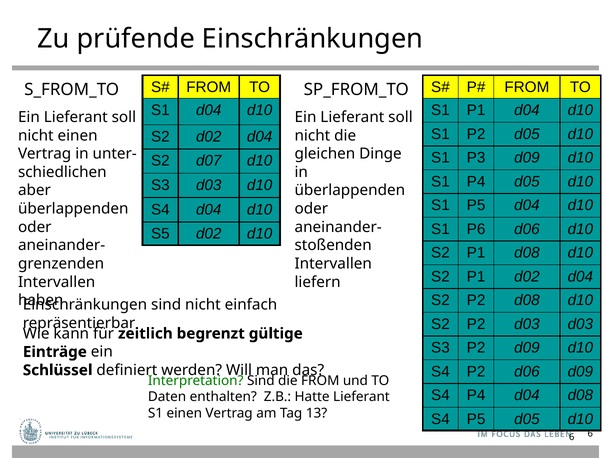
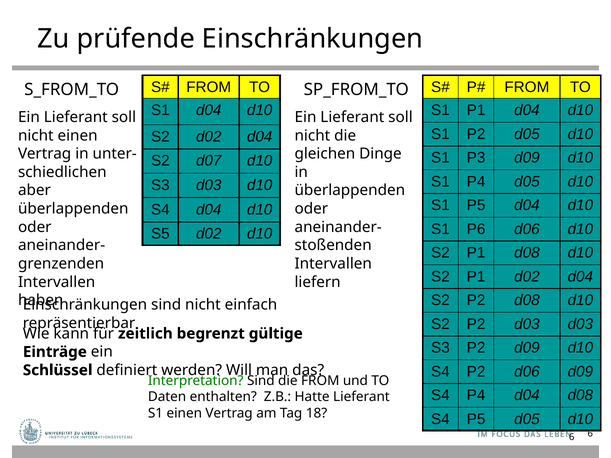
13: 13 -> 18
